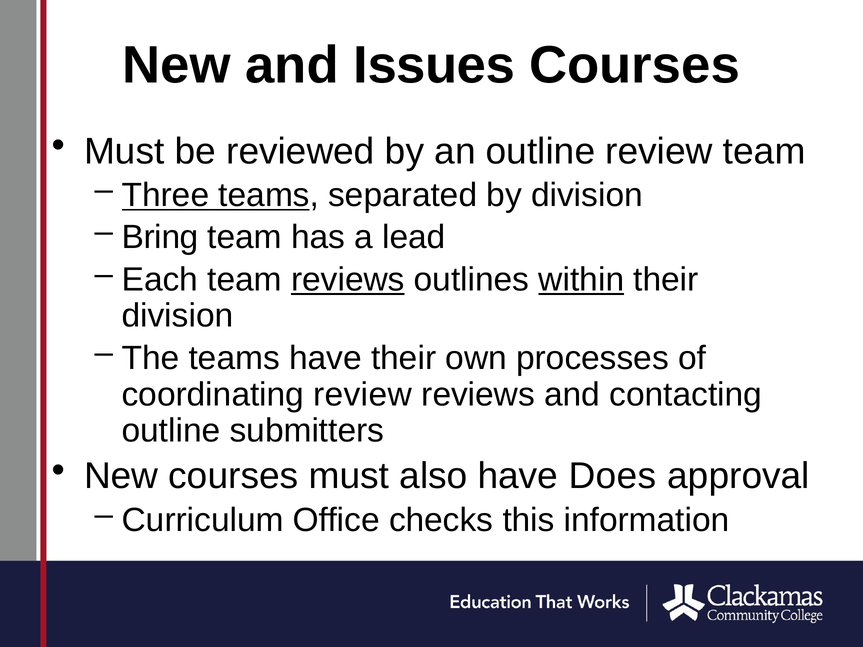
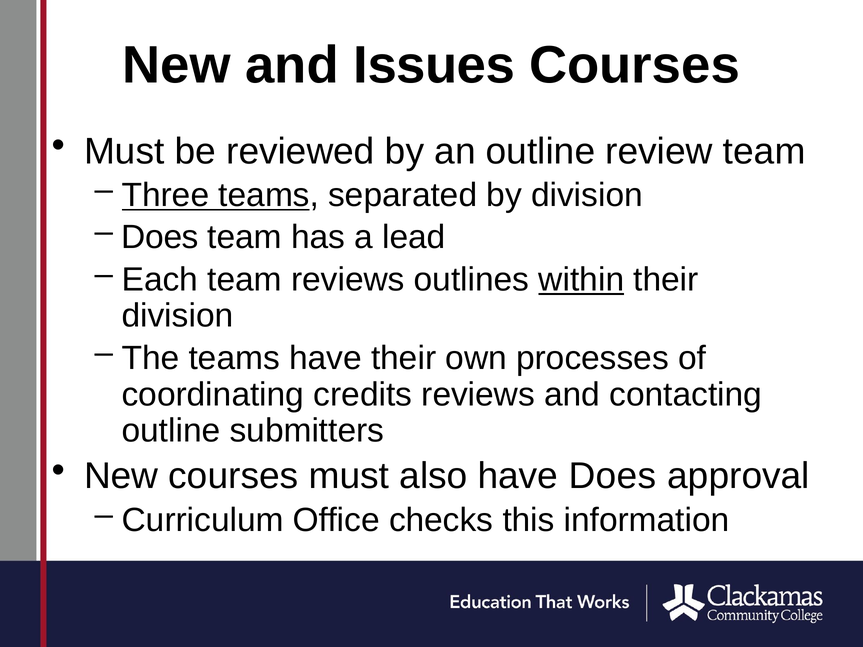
Bring at (160, 237): Bring -> Does
reviews at (348, 280) underline: present -> none
coordinating review: review -> credits
